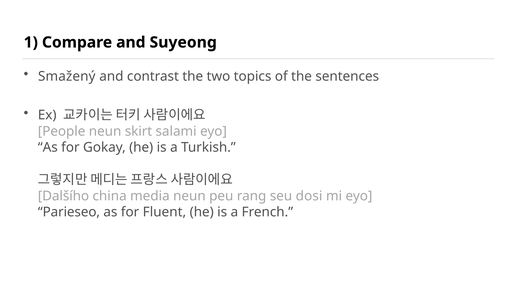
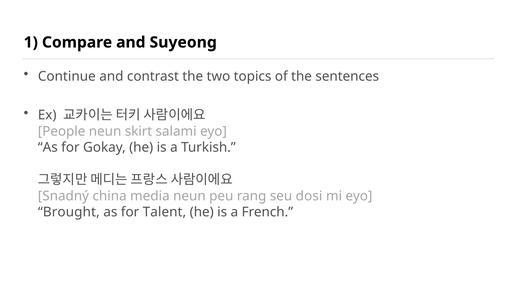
Smažený: Smažený -> Continue
Dalšího: Dalšího -> Snadný
Parieseo: Parieseo -> Brought
Fluent: Fluent -> Talent
